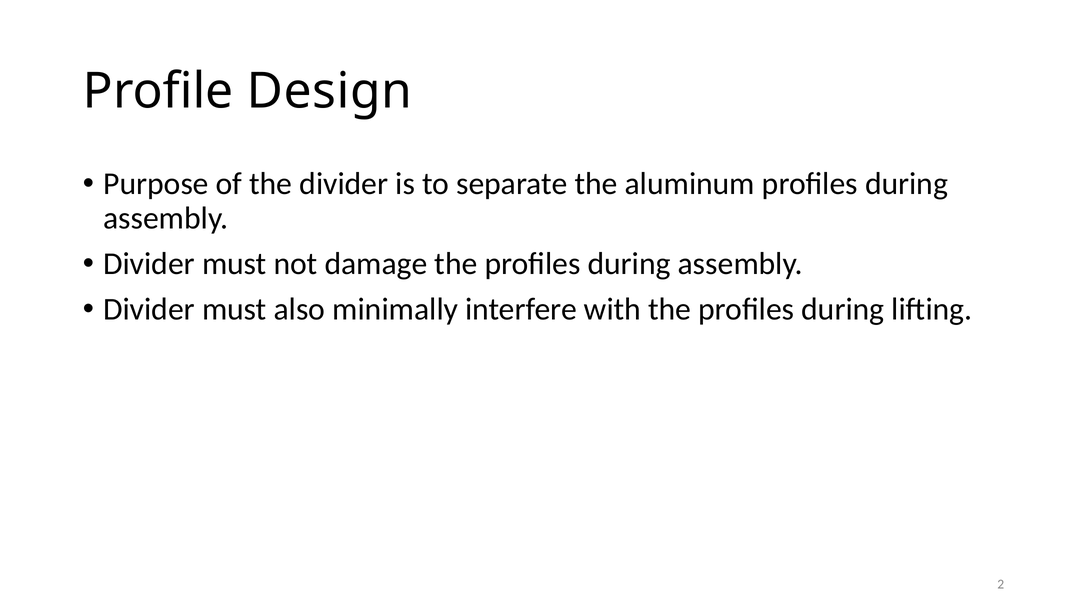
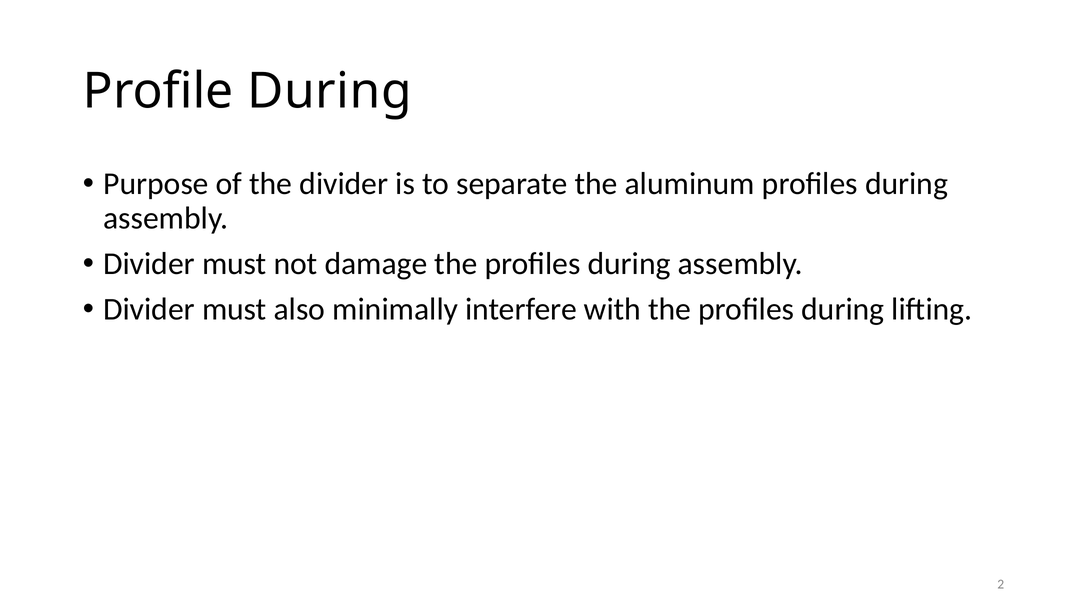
Profile Design: Design -> During
